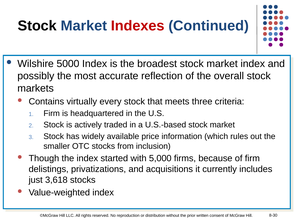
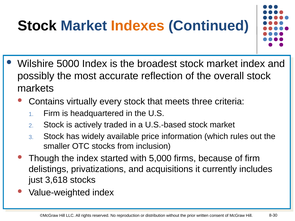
Indexes colour: red -> orange
